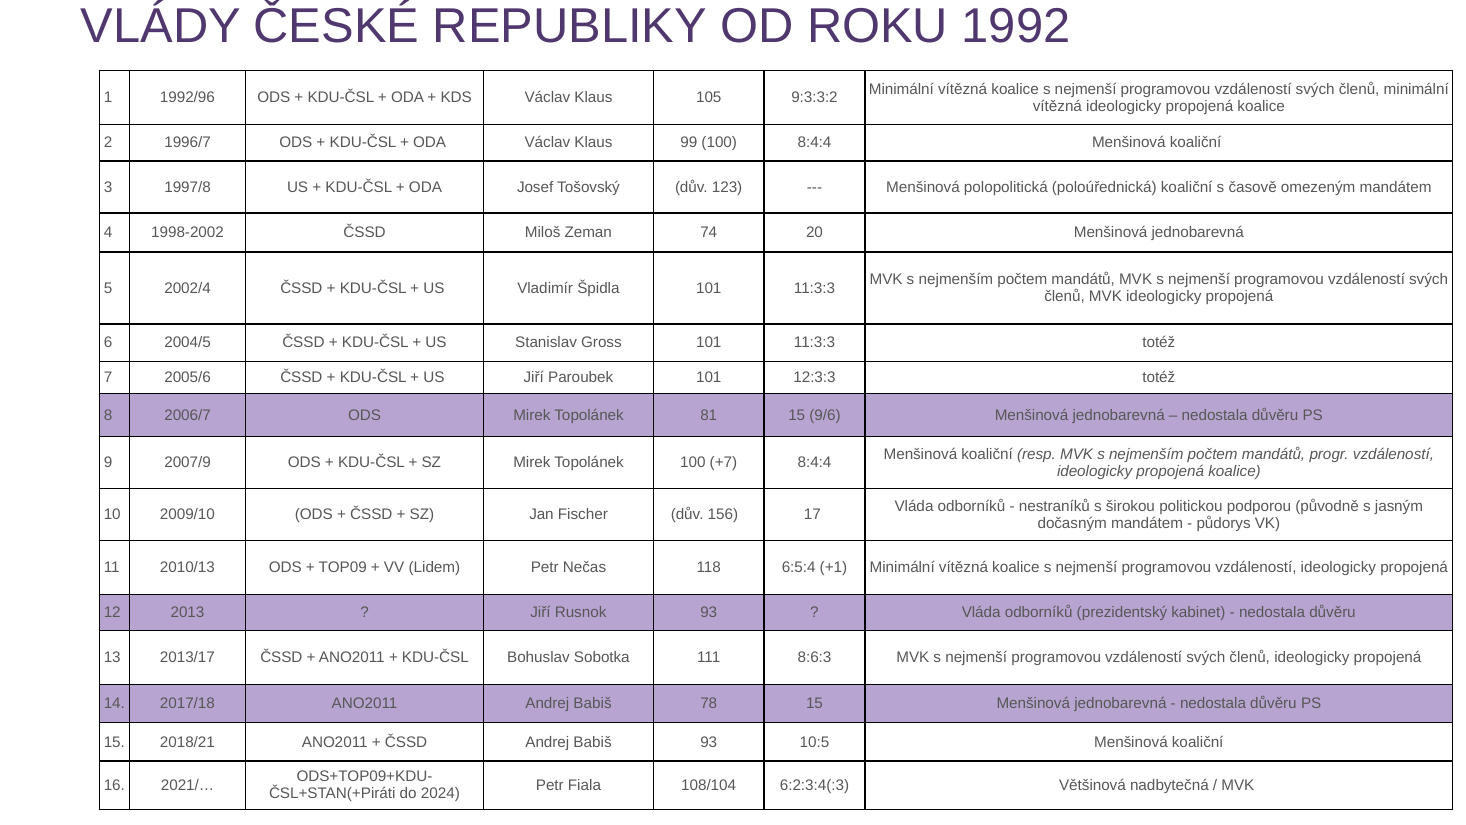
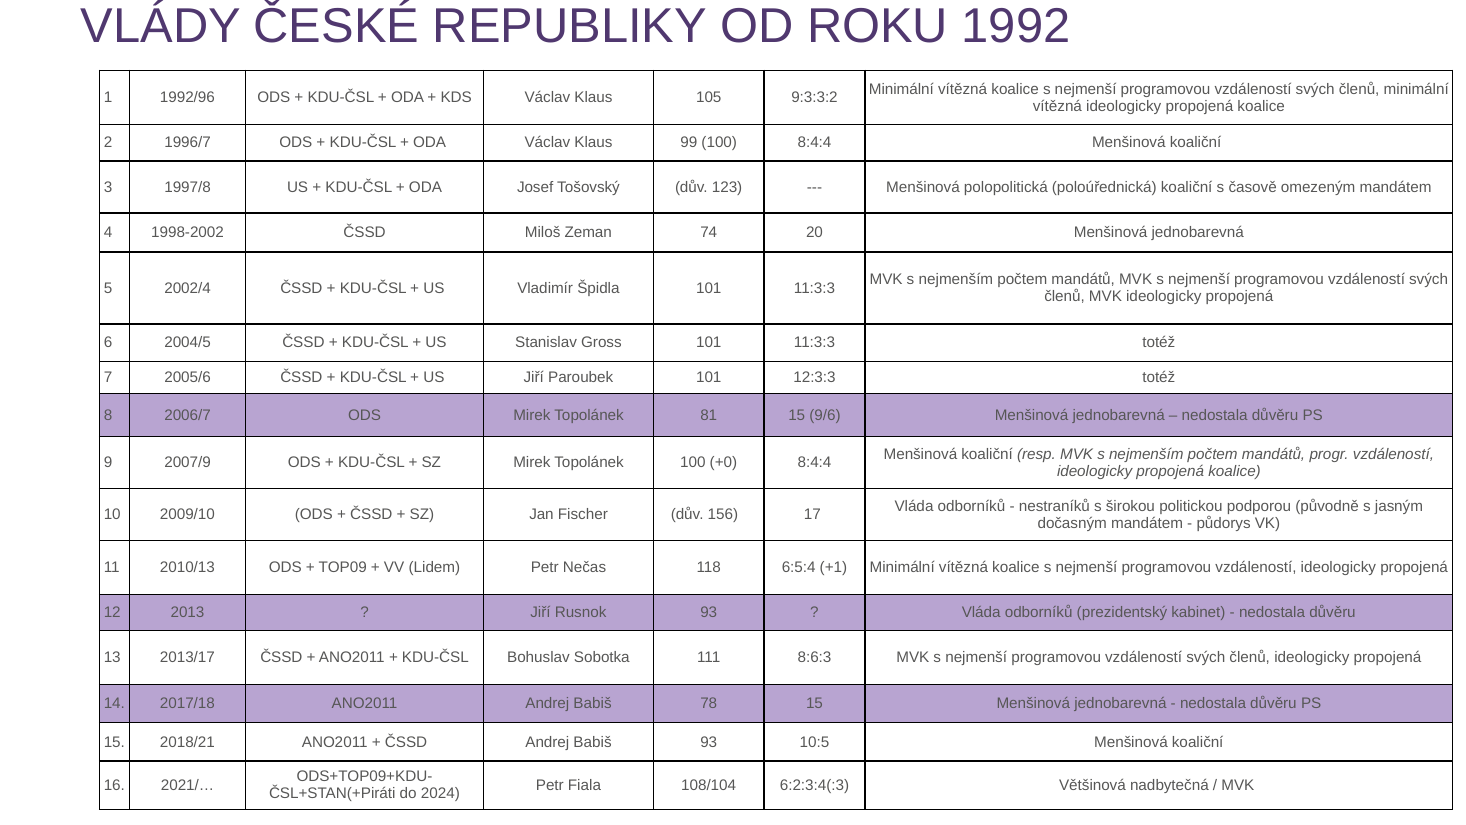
+7: +7 -> +0
